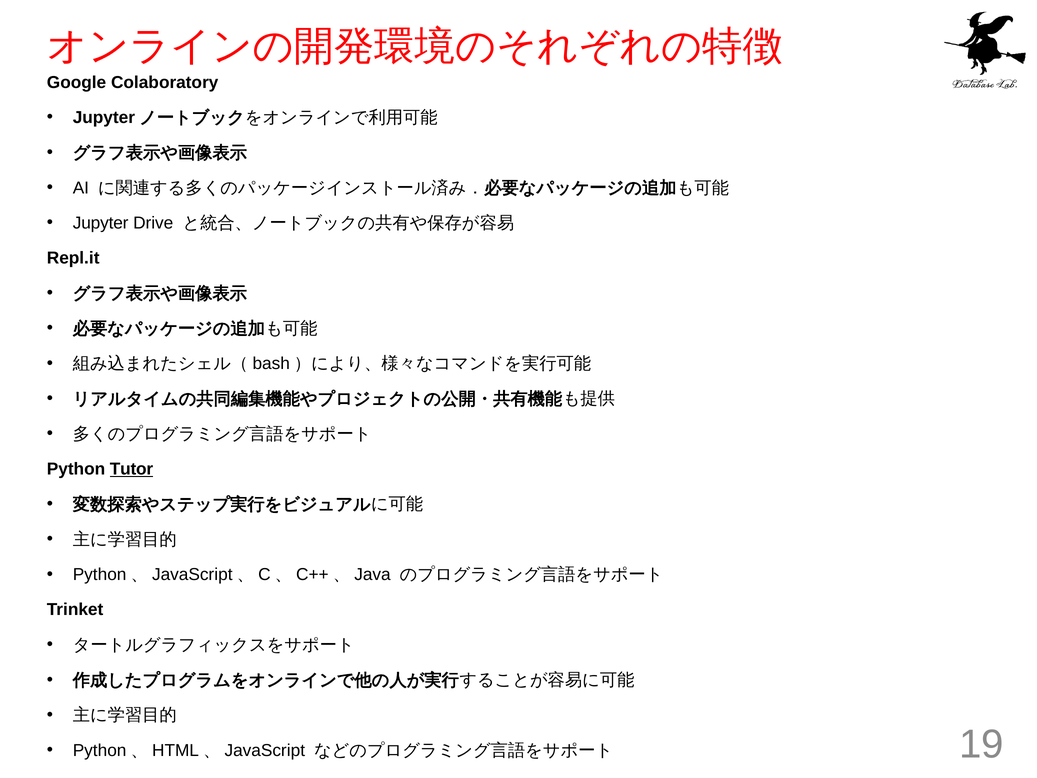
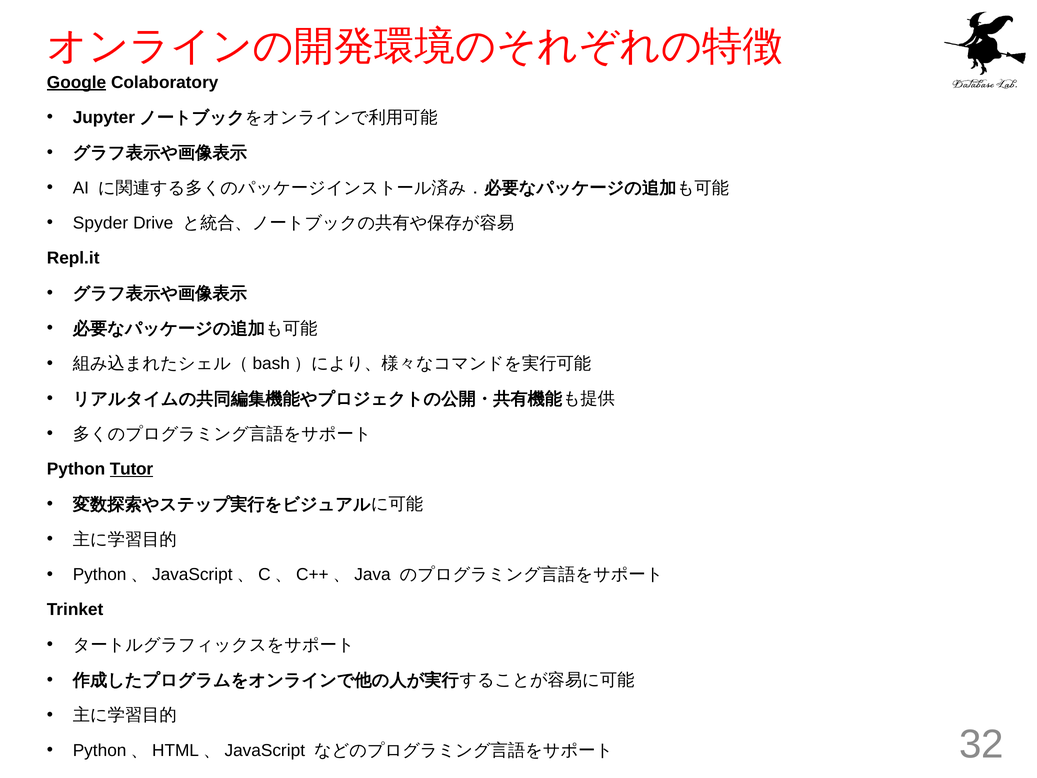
Google underline: none -> present
Jupyter: Jupyter -> Spyder
19: 19 -> 32
